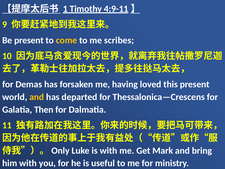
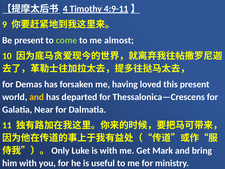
1: 1 -> 4
come colour: yellow -> light green
scribes: scribes -> almost
Then: Then -> Near
